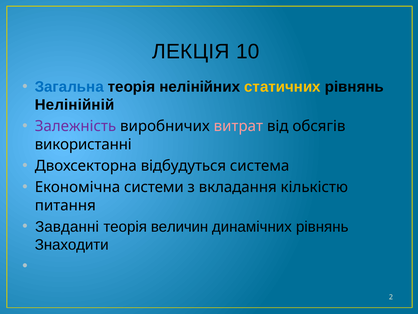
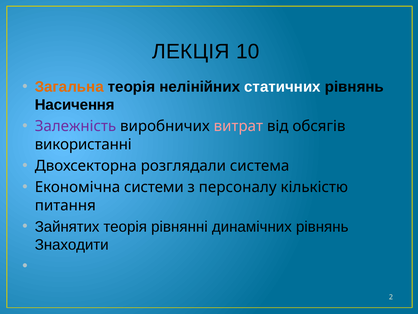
Загальна colour: blue -> orange
статичних colour: yellow -> white
Нелінійній: Нелінійній -> Насичення
відбудуться: відбудуться -> розглядали
вкладання: вкладання -> персоналу
Завданні: Завданні -> Зайнятих
величин: величин -> рівнянні
